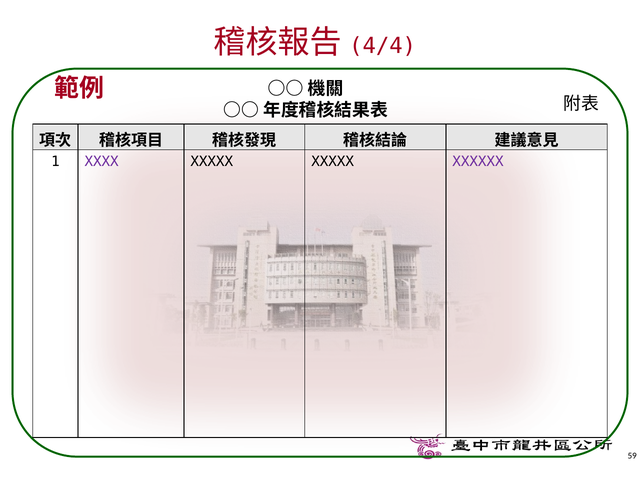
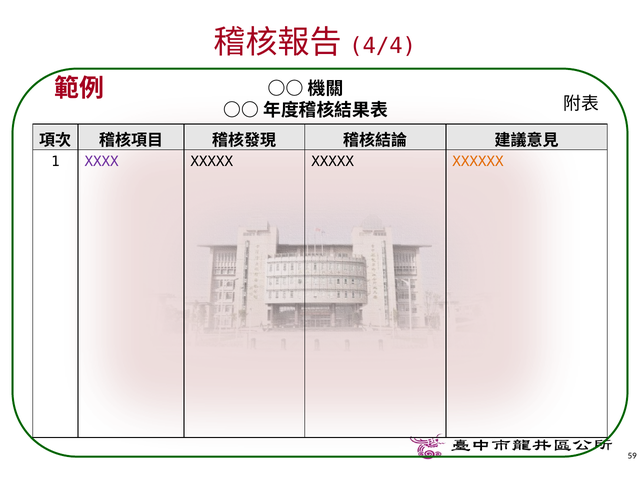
XXXXXX colour: purple -> orange
